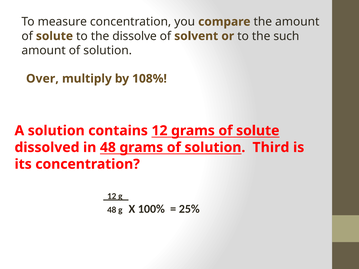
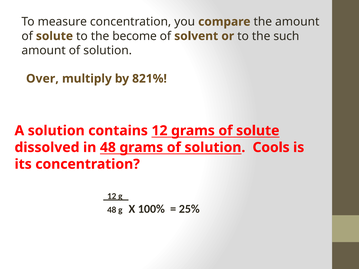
dissolve: dissolve -> become
108%: 108% -> 821%
Third: Third -> Cools
